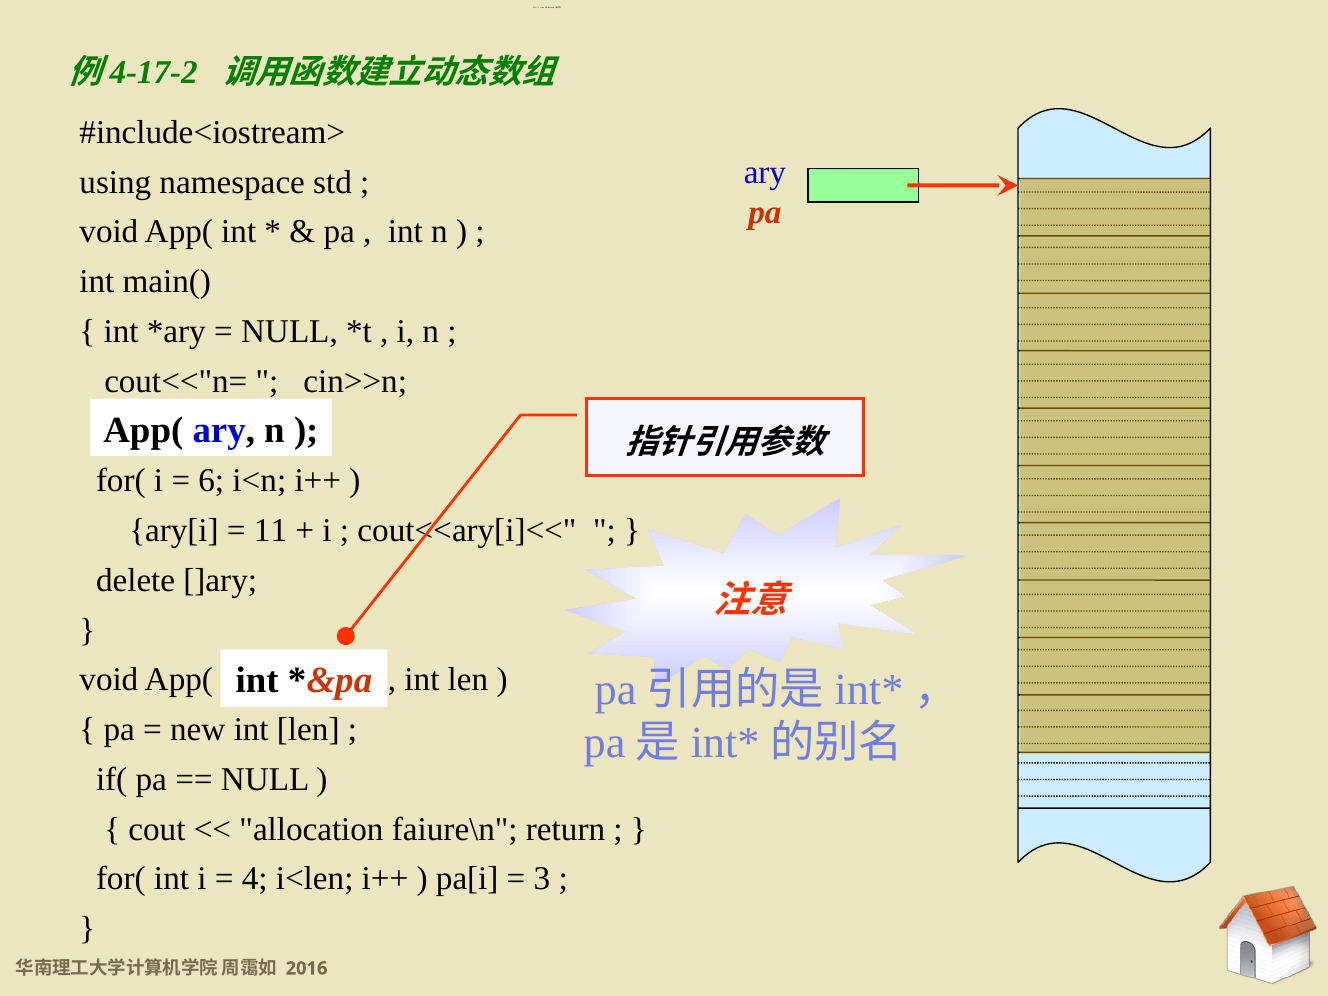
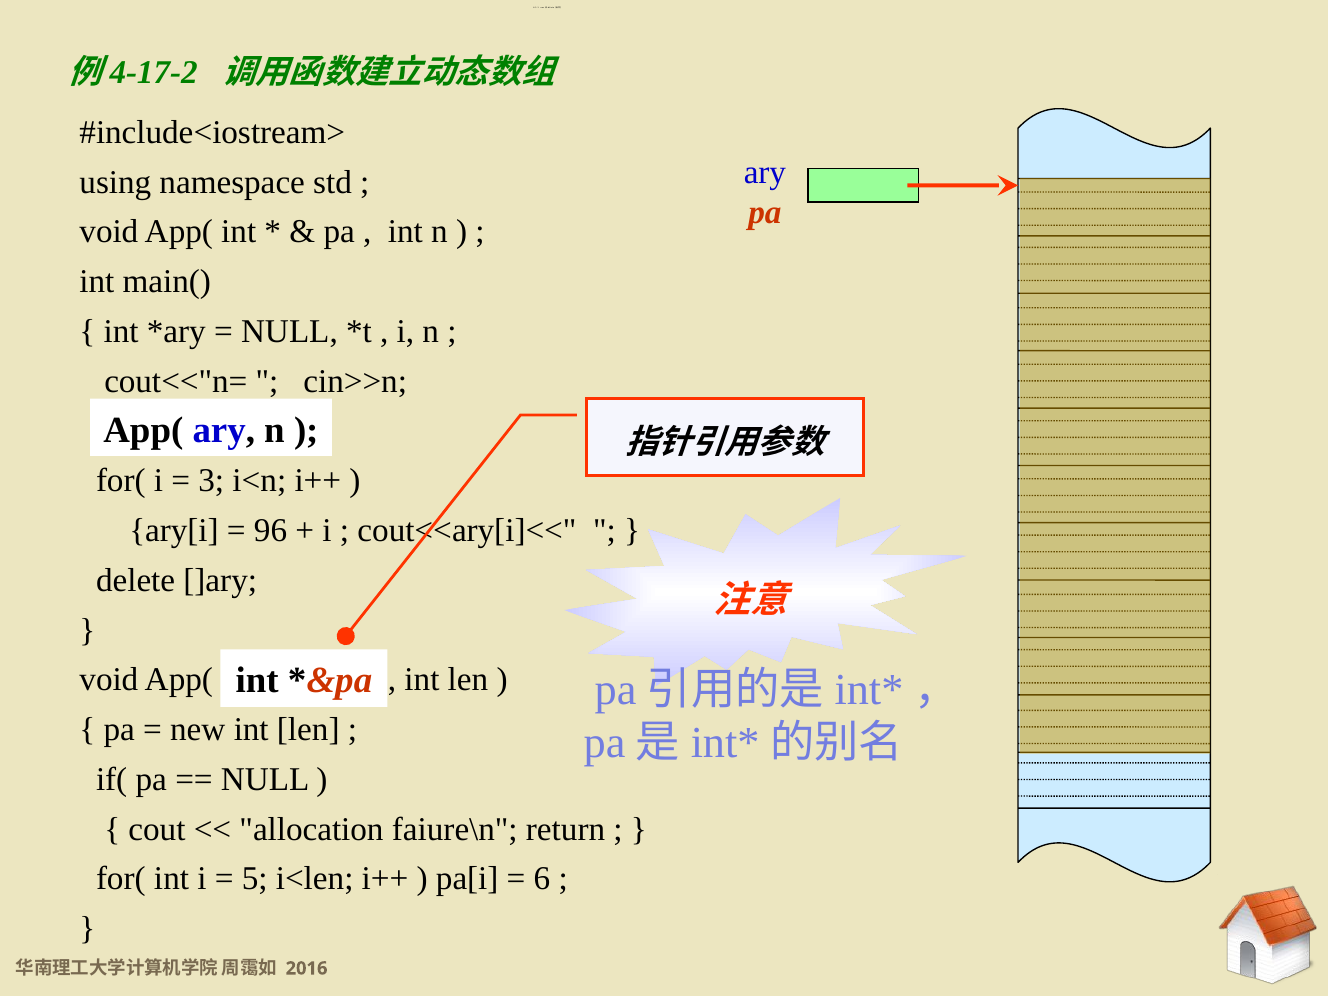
6: 6 -> 3
11: 11 -> 96
4: 4 -> 5
3: 3 -> 6
